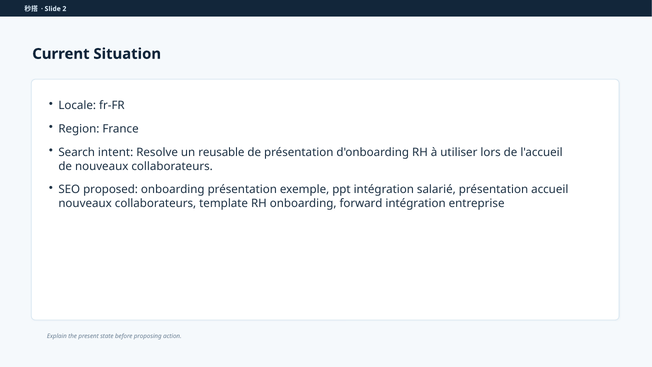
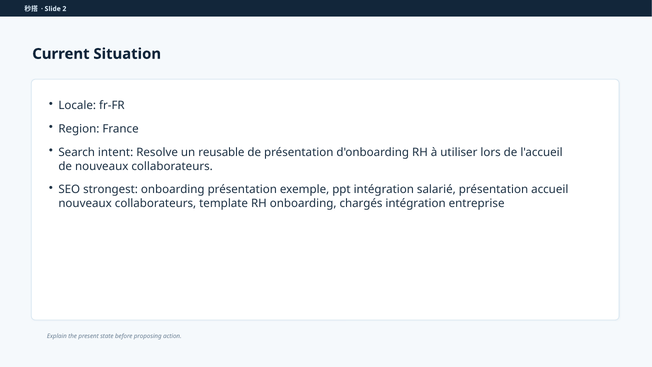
proposed: proposed -> strongest
forward: forward -> chargés
